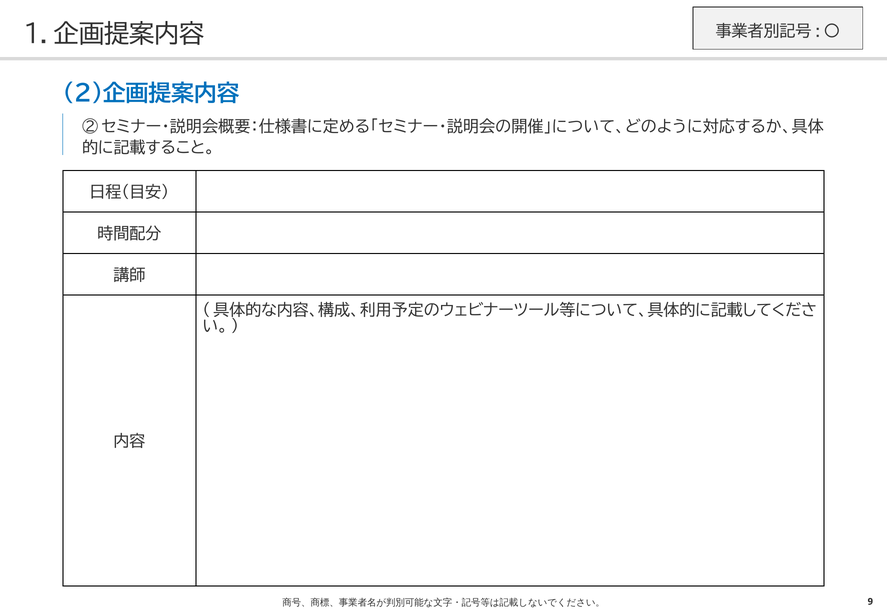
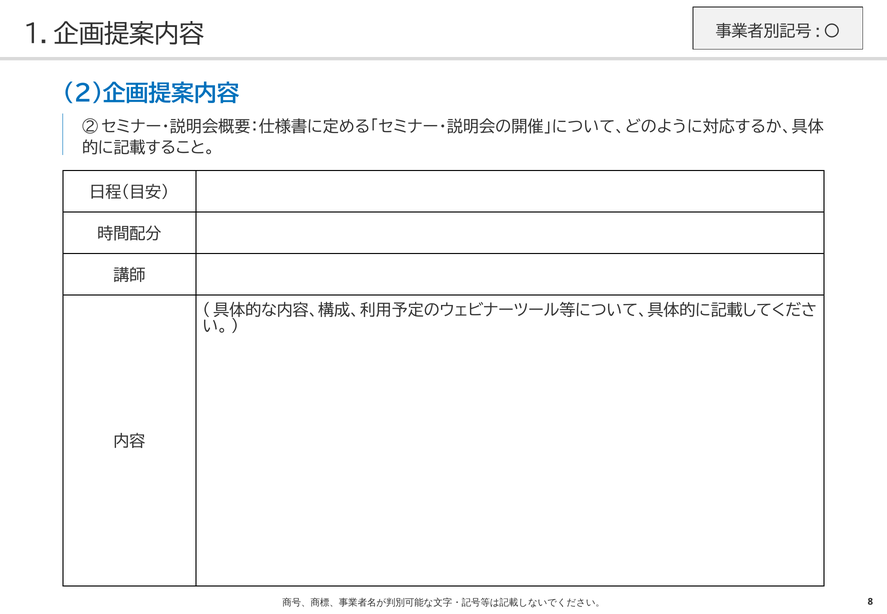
9: 9 -> 8
